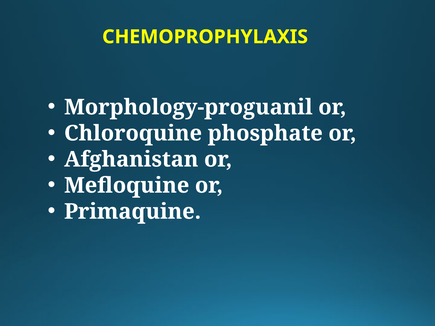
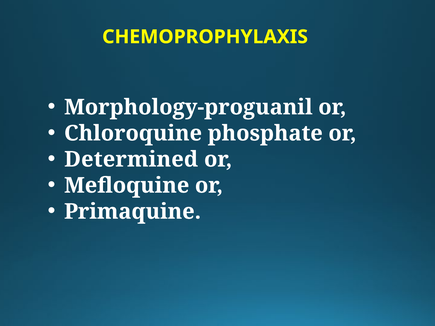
Afghanistan: Afghanistan -> Determined
